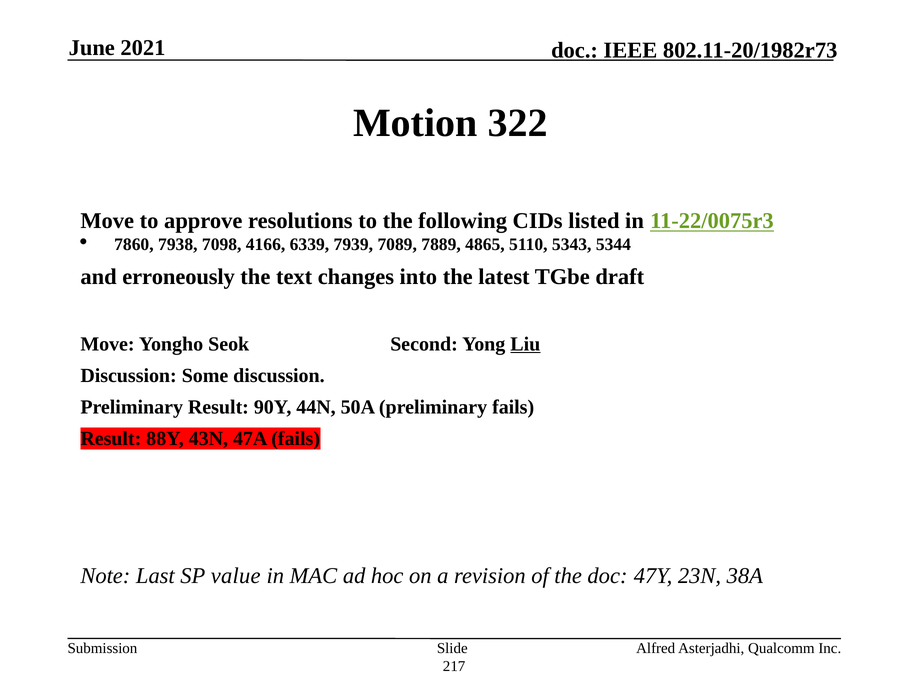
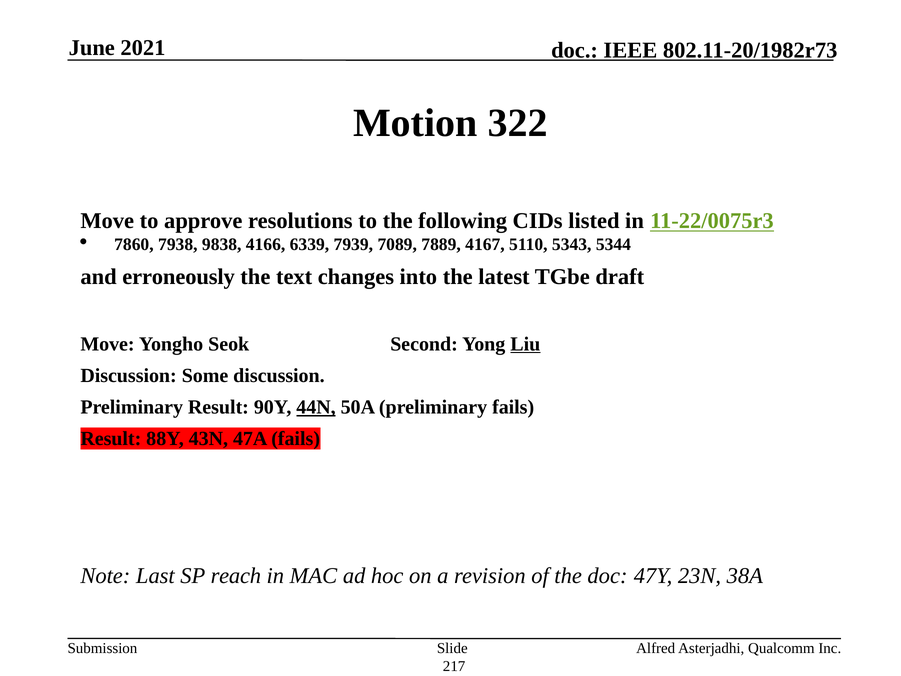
7098: 7098 -> 9838
4865: 4865 -> 4167
44N underline: none -> present
value: value -> reach
